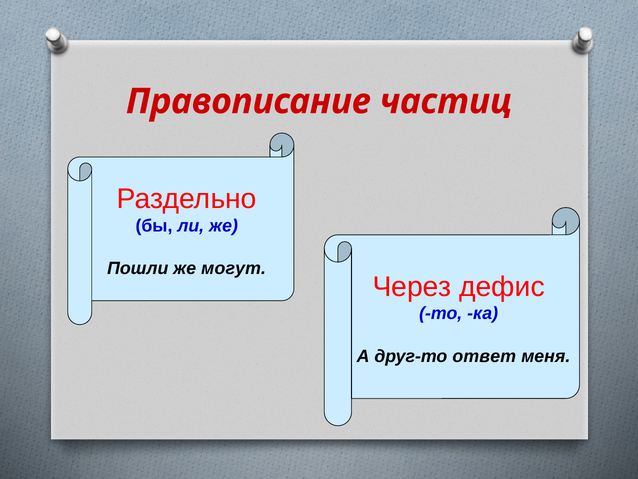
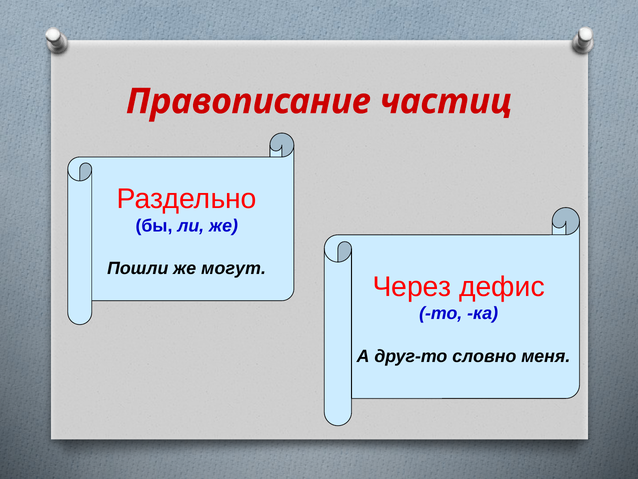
ответ: ответ -> словно
